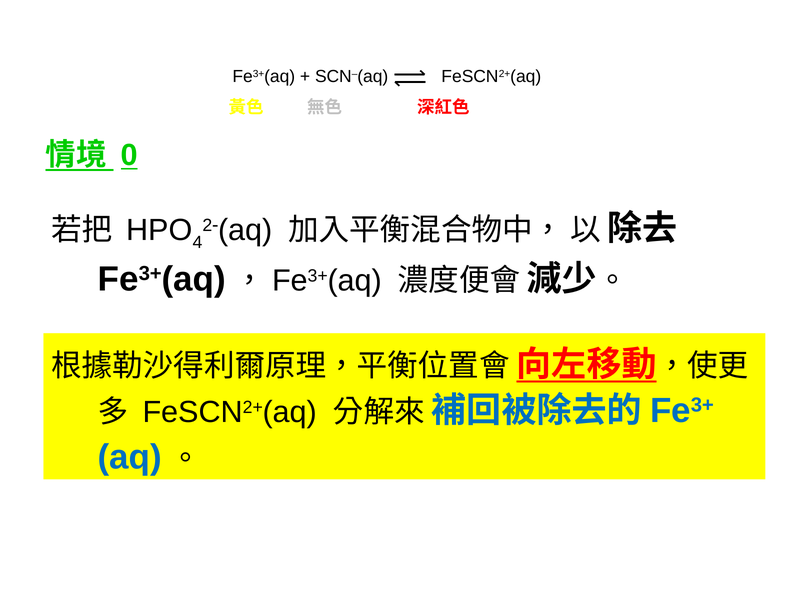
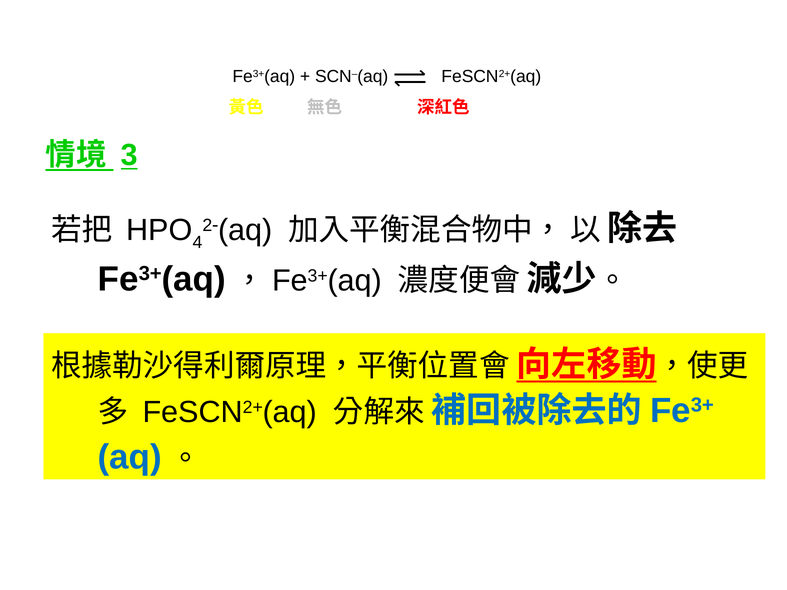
0: 0 -> 3
